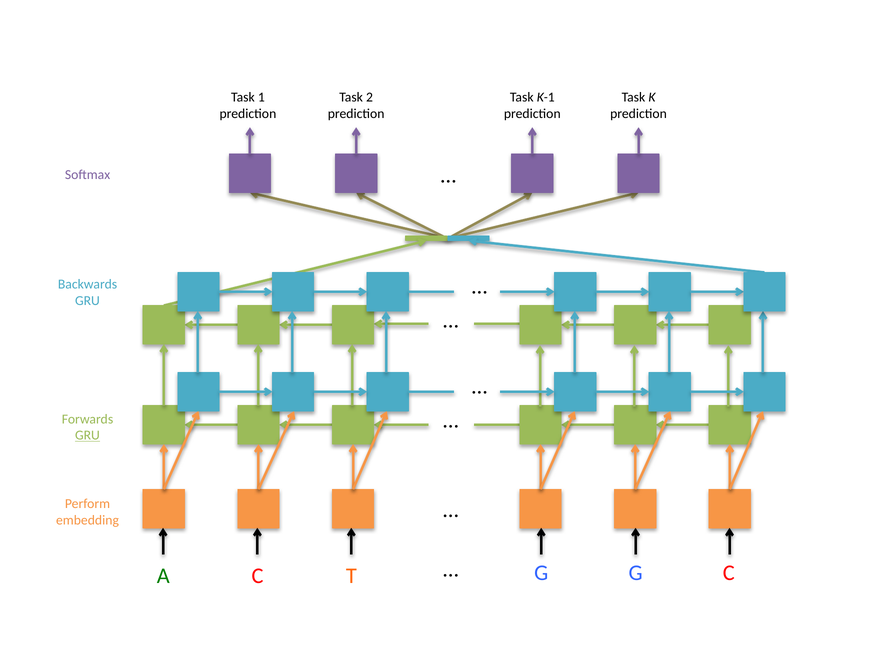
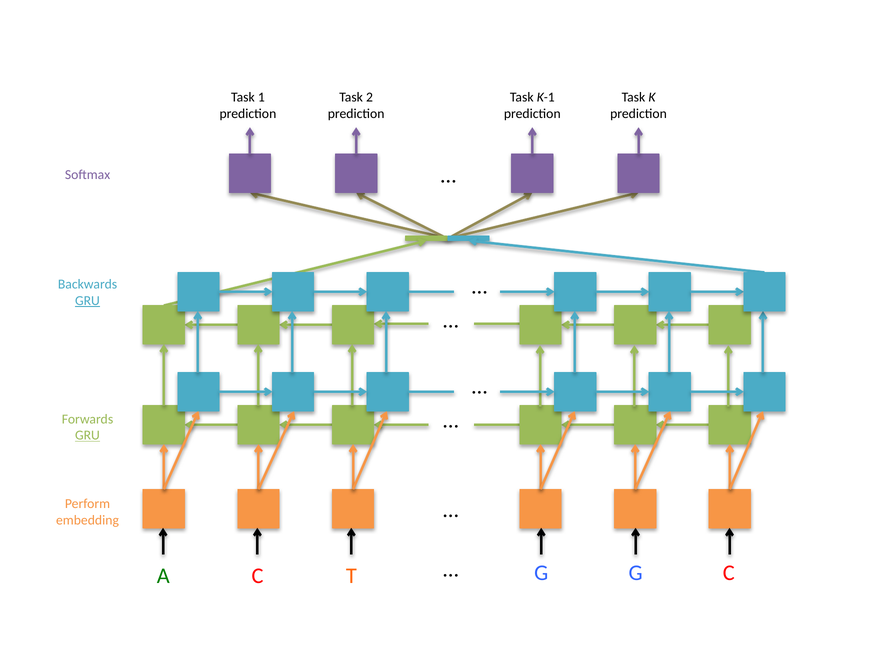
GRU at (87, 300) underline: none -> present
